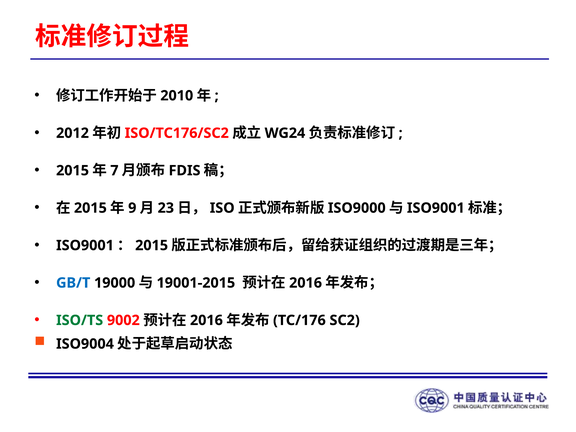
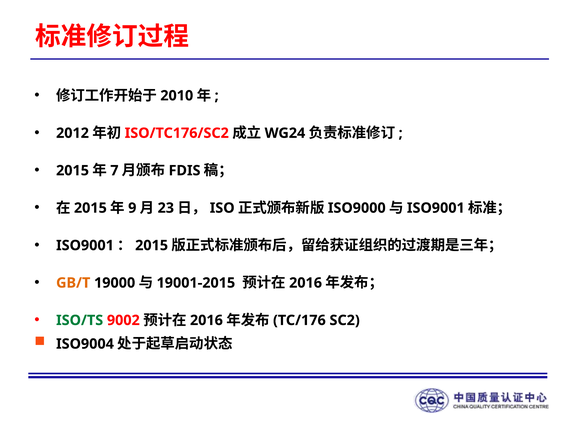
GB/T colour: blue -> orange
